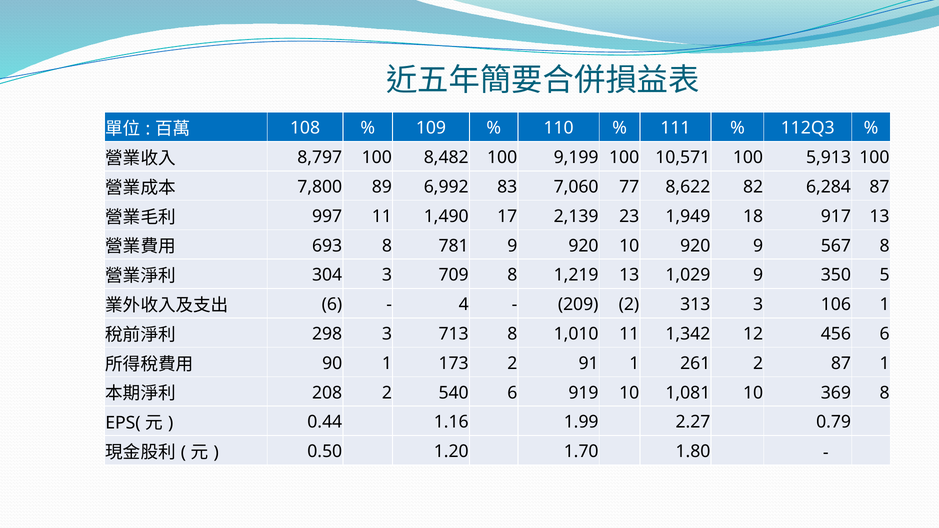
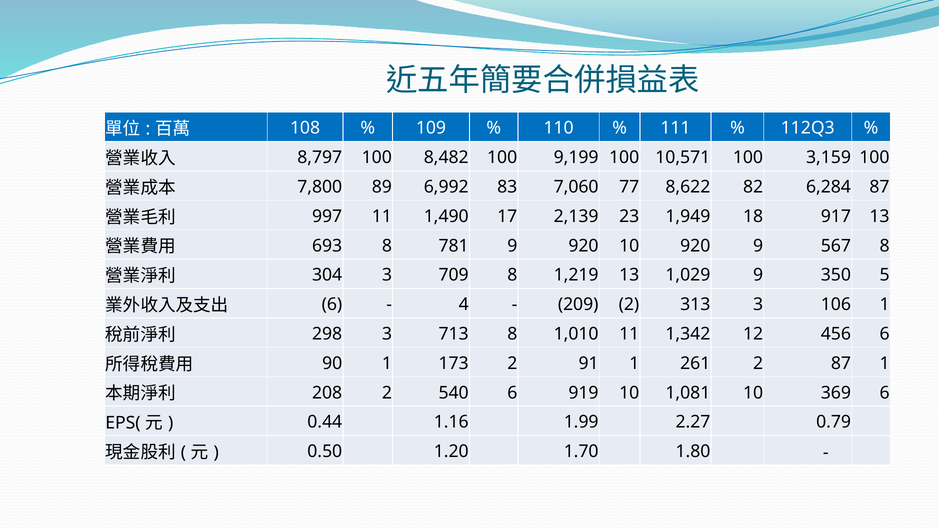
5,913: 5,913 -> 3,159
369 8: 8 -> 6
